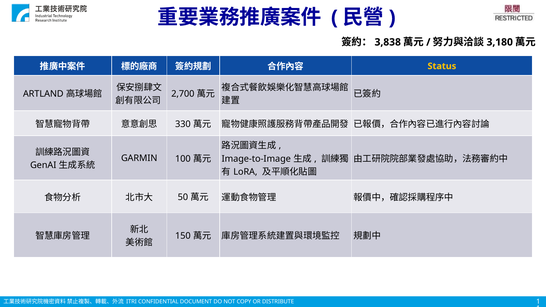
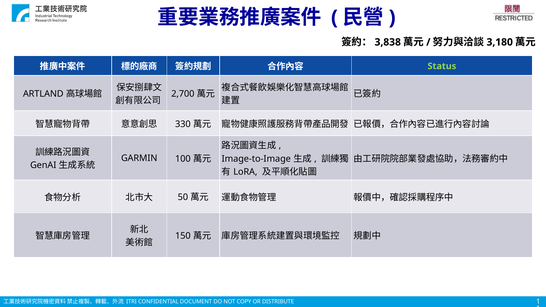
Status colour: yellow -> light green
